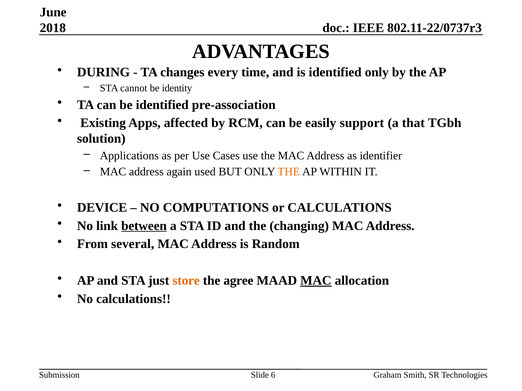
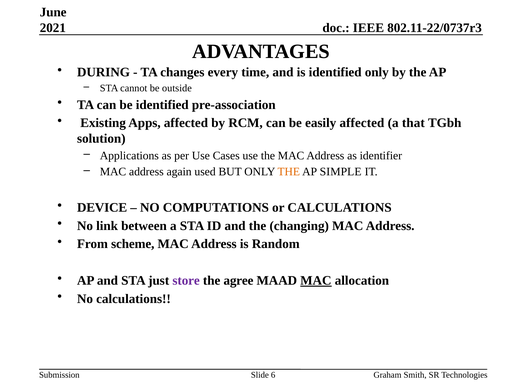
2018: 2018 -> 2021
identity: identity -> outside
easily support: support -> affected
WITHIN: WITHIN -> SIMPLE
between underline: present -> none
several: several -> scheme
store colour: orange -> purple
